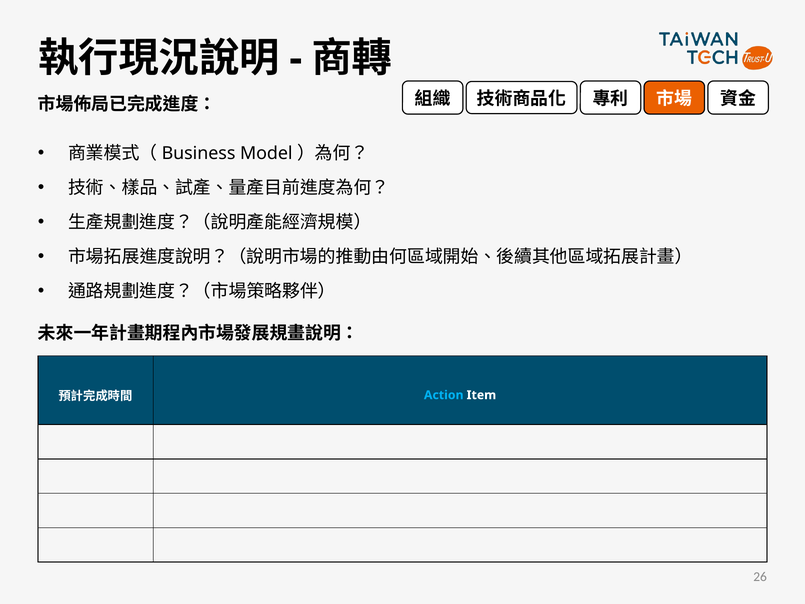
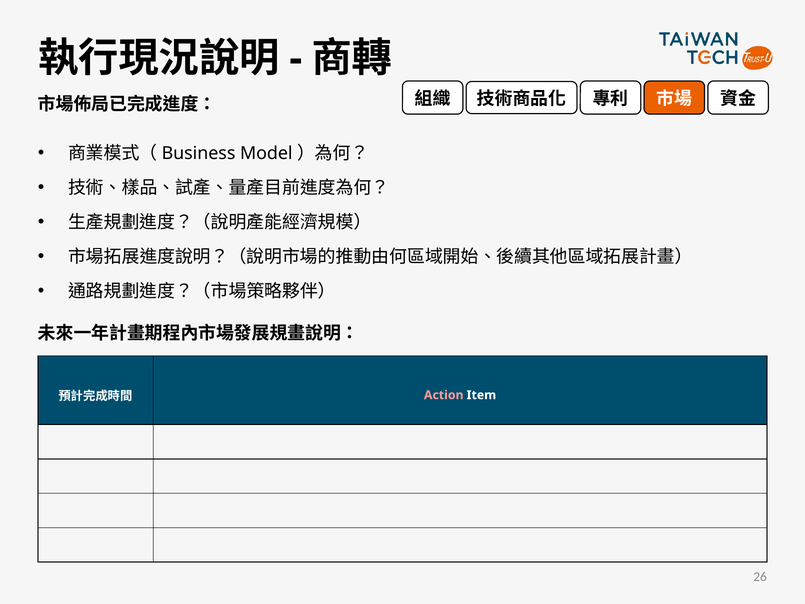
Action colour: light blue -> pink
